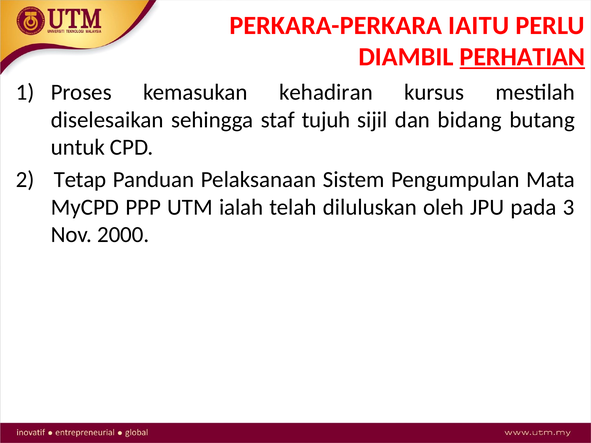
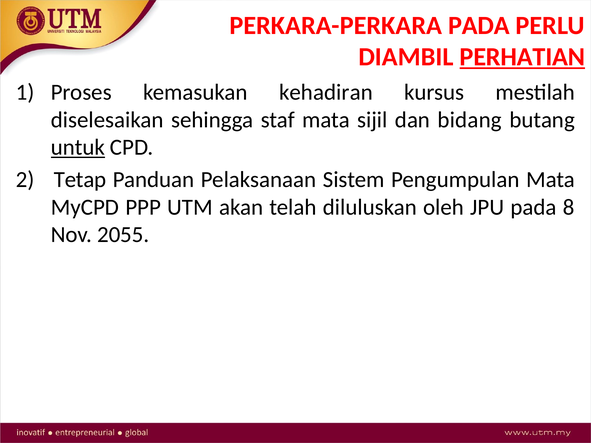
PERKARA-PERKARA IAITU: IAITU -> PADA
staf tujuh: tujuh -> mata
untuk underline: none -> present
ialah: ialah -> akan
3: 3 -> 8
2000: 2000 -> 2055
